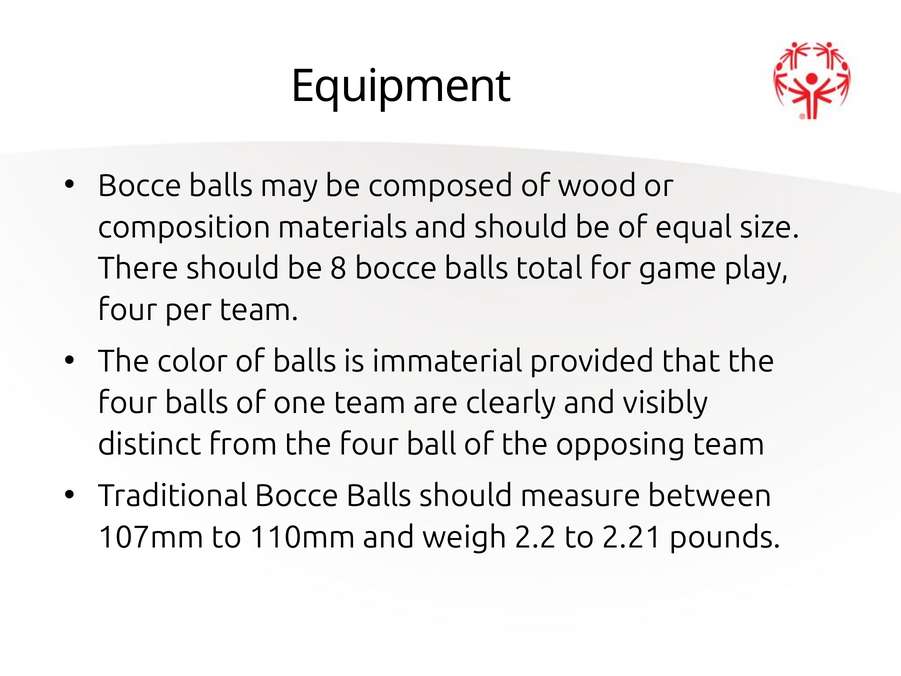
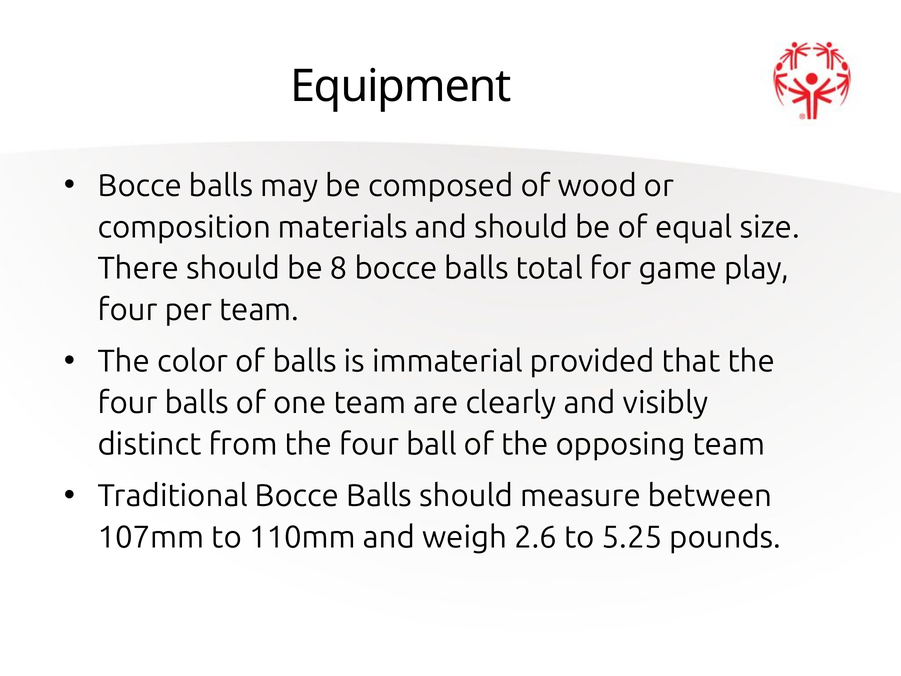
2.2: 2.2 -> 2.6
2.21: 2.21 -> 5.25
